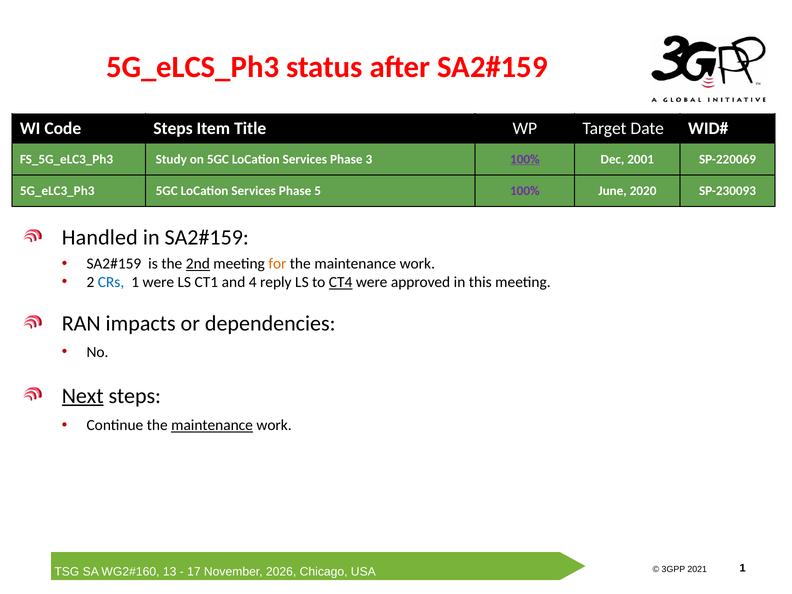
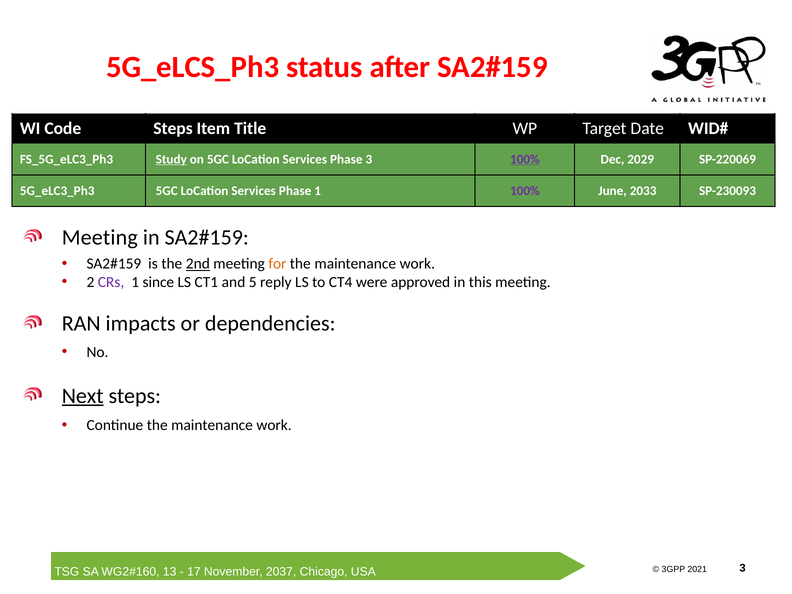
Study underline: none -> present
2001: 2001 -> 2029
Phase 5: 5 -> 1
2020: 2020 -> 2033
Handled at (100, 237): Handled -> Meeting
CRs colour: blue -> purple
1 were: were -> since
4: 4 -> 5
CT4 underline: present -> none
maintenance at (212, 425) underline: present -> none
2026: 2026 -> 2037
1 at (743, 568): 1 -> 3
